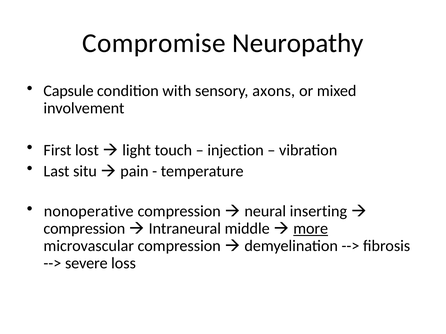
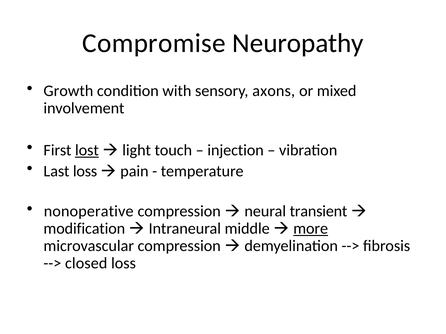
Capsule: Capsule -> Growth
lost underline: none -> present
Last situ: situ -> loss
inserting: inserting -> transient
compression at (84, 229): compression -> modification
severe: severe -> closed
